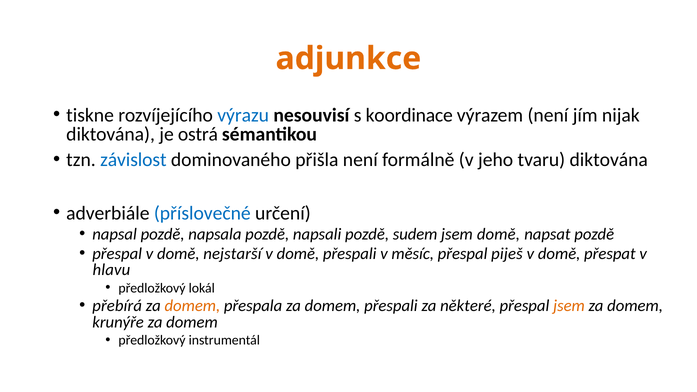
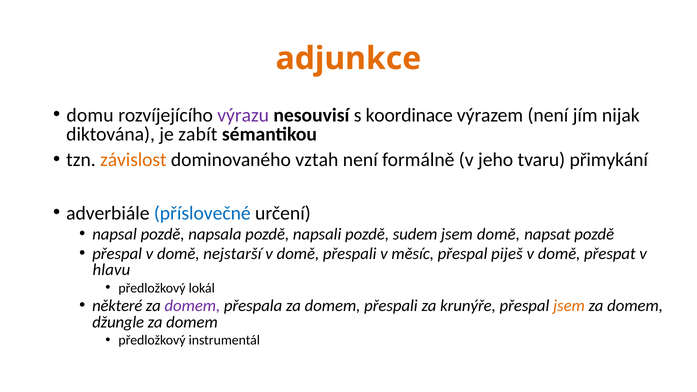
tiskne: tiskne -> domu
výrazu colour: blue -> purple
ostrá: ostrá -> zabít
závislost colour: blue -> orange
přišla: přišla -> vztah
tvaru diktována: diktována -> přimykání
přebírá: přebírá -> některé
domem at (192, 306) colour: orange -> purple
některé: některé -> krunýře
krunýře: krunýře -> džungle
